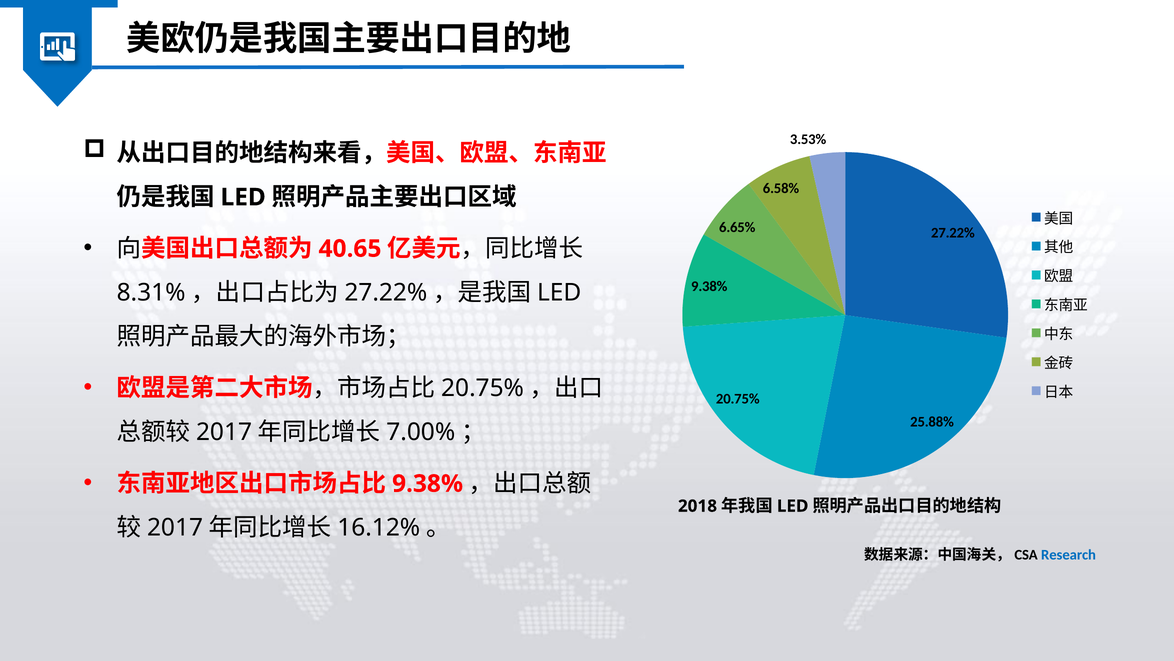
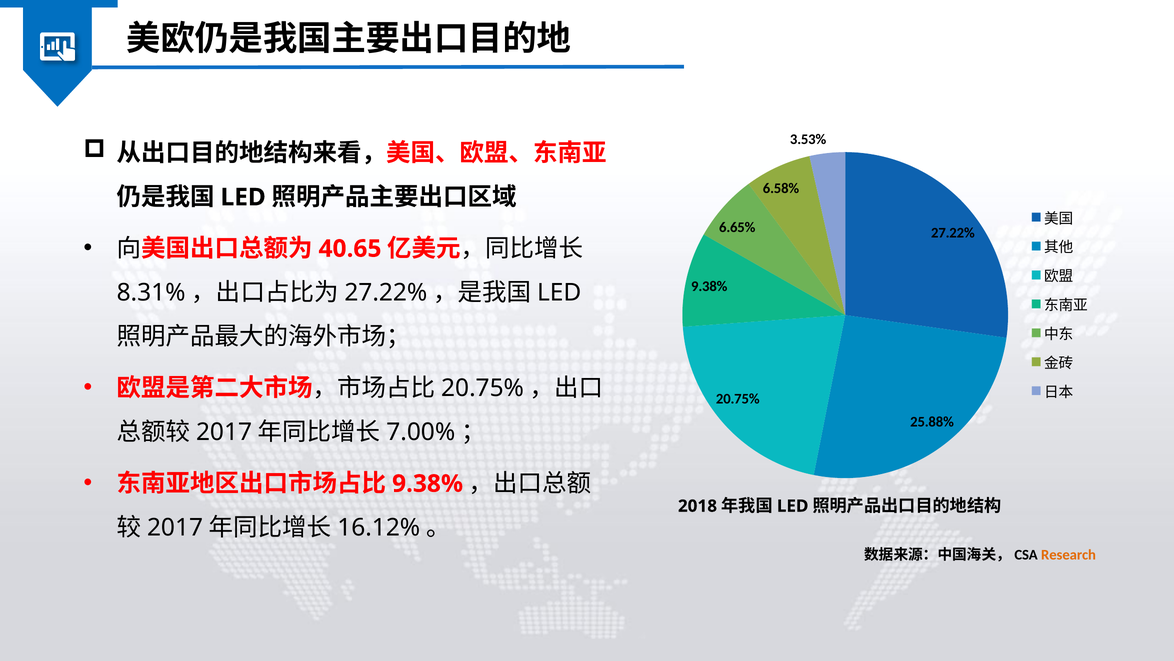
Research colour: blue -> orange
